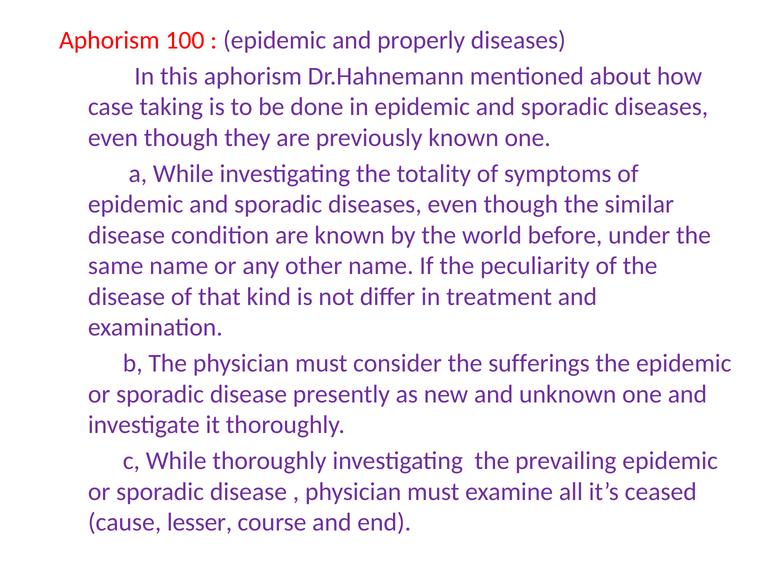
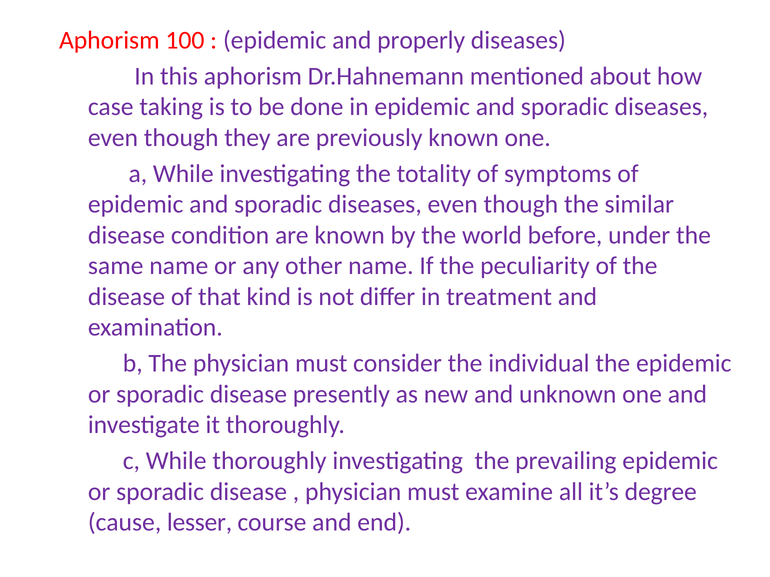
sufferings: sufferings -> individual
ceased: ceased -> degree
